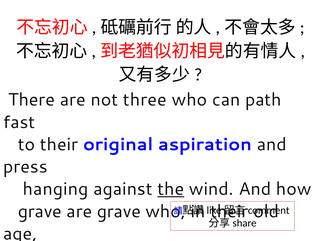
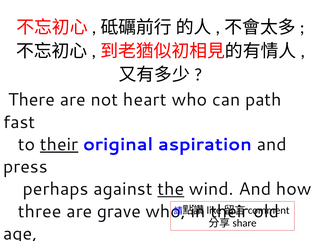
three: three -> heart
their at (59, 144) underline: none -> present
hanging: hanging -> perhaps
grave at (40, 211): grave -> three
